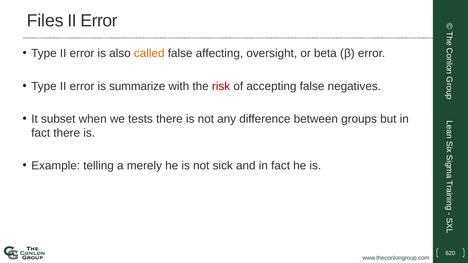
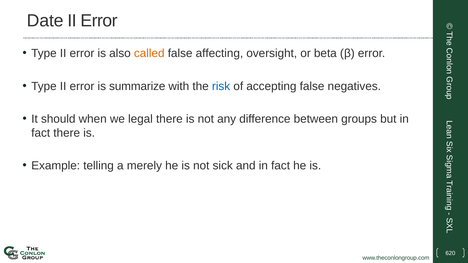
Files: Files -> Date
risk colour: red -> blue
subset: subset -> should
tests: tests -> legal
